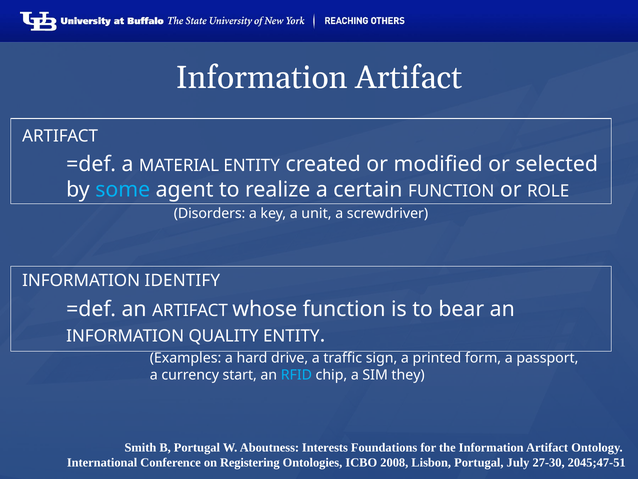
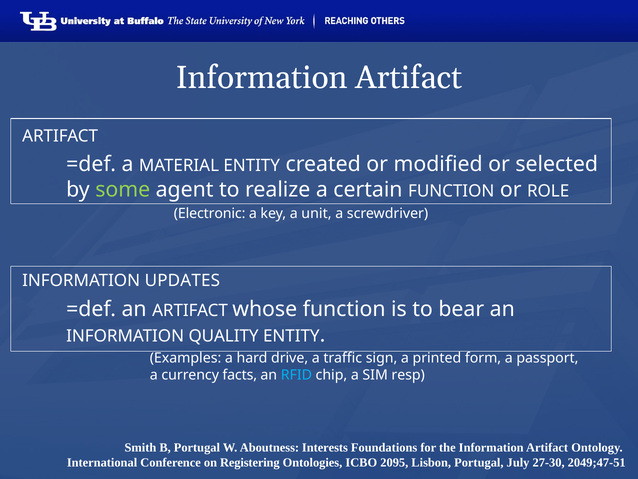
some colour: light blue -> light green
Disorders: Disorders -> Electronic
IDENTIFY: IDENTIFY -> UPDATES
start: start -> facts
they: they -> resp
2008: 2008 -> 2095
2045;47-51: 2045;47-51 -> 2049;47-51
